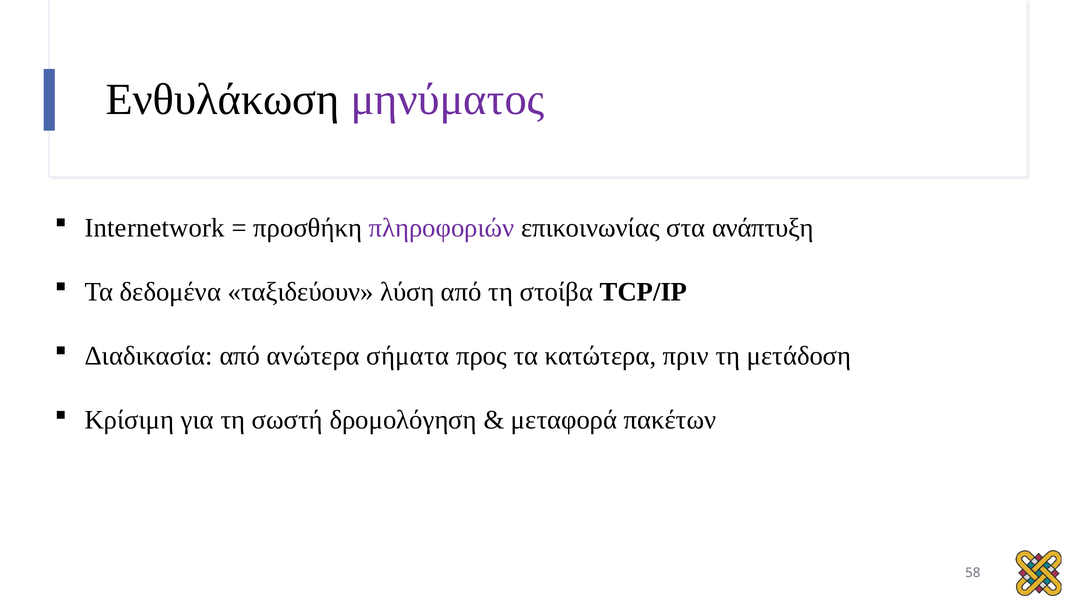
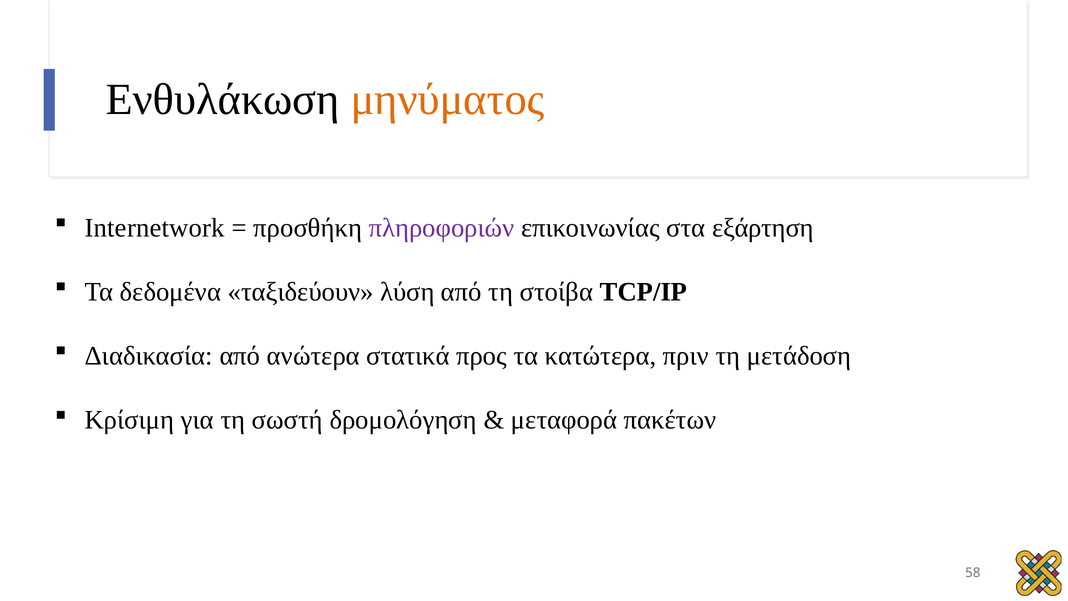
μηνύματος colour: purple -> orange
ανάπτυξη: ανάπτυξη -> εξάρτηση
σήματα: σήματα -> στατικά
